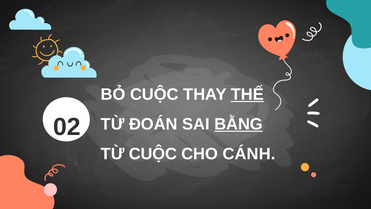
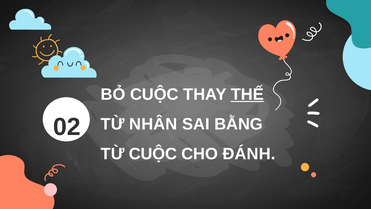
ĐOÁN: ĐOÁN -> NHÂN
BẰNG underline: present -> none
CÁNH: CÁNH -> ĐÁNH
